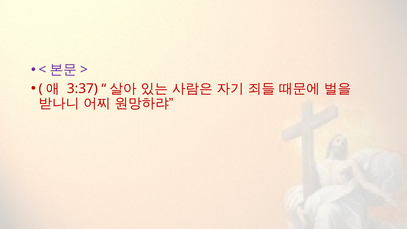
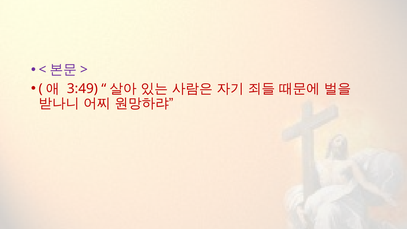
3:37: 3:37 -> 3:49
